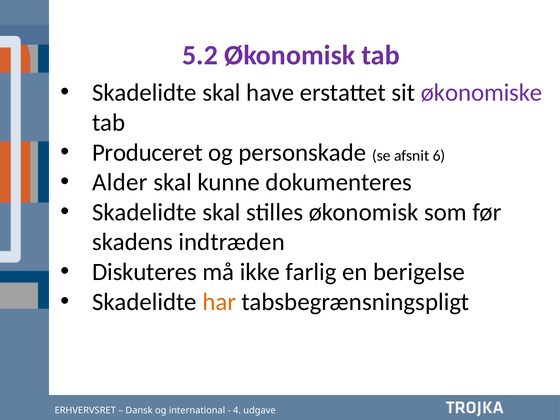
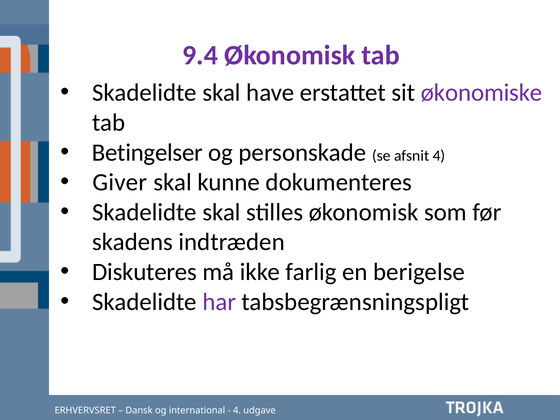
5.2: 5.2 -> 9.4
Produceret: Produceret -> Betingelser
afsnit 6: 6 -> 4
Alder: Alder -> Giver
har colour: orange -> purple
